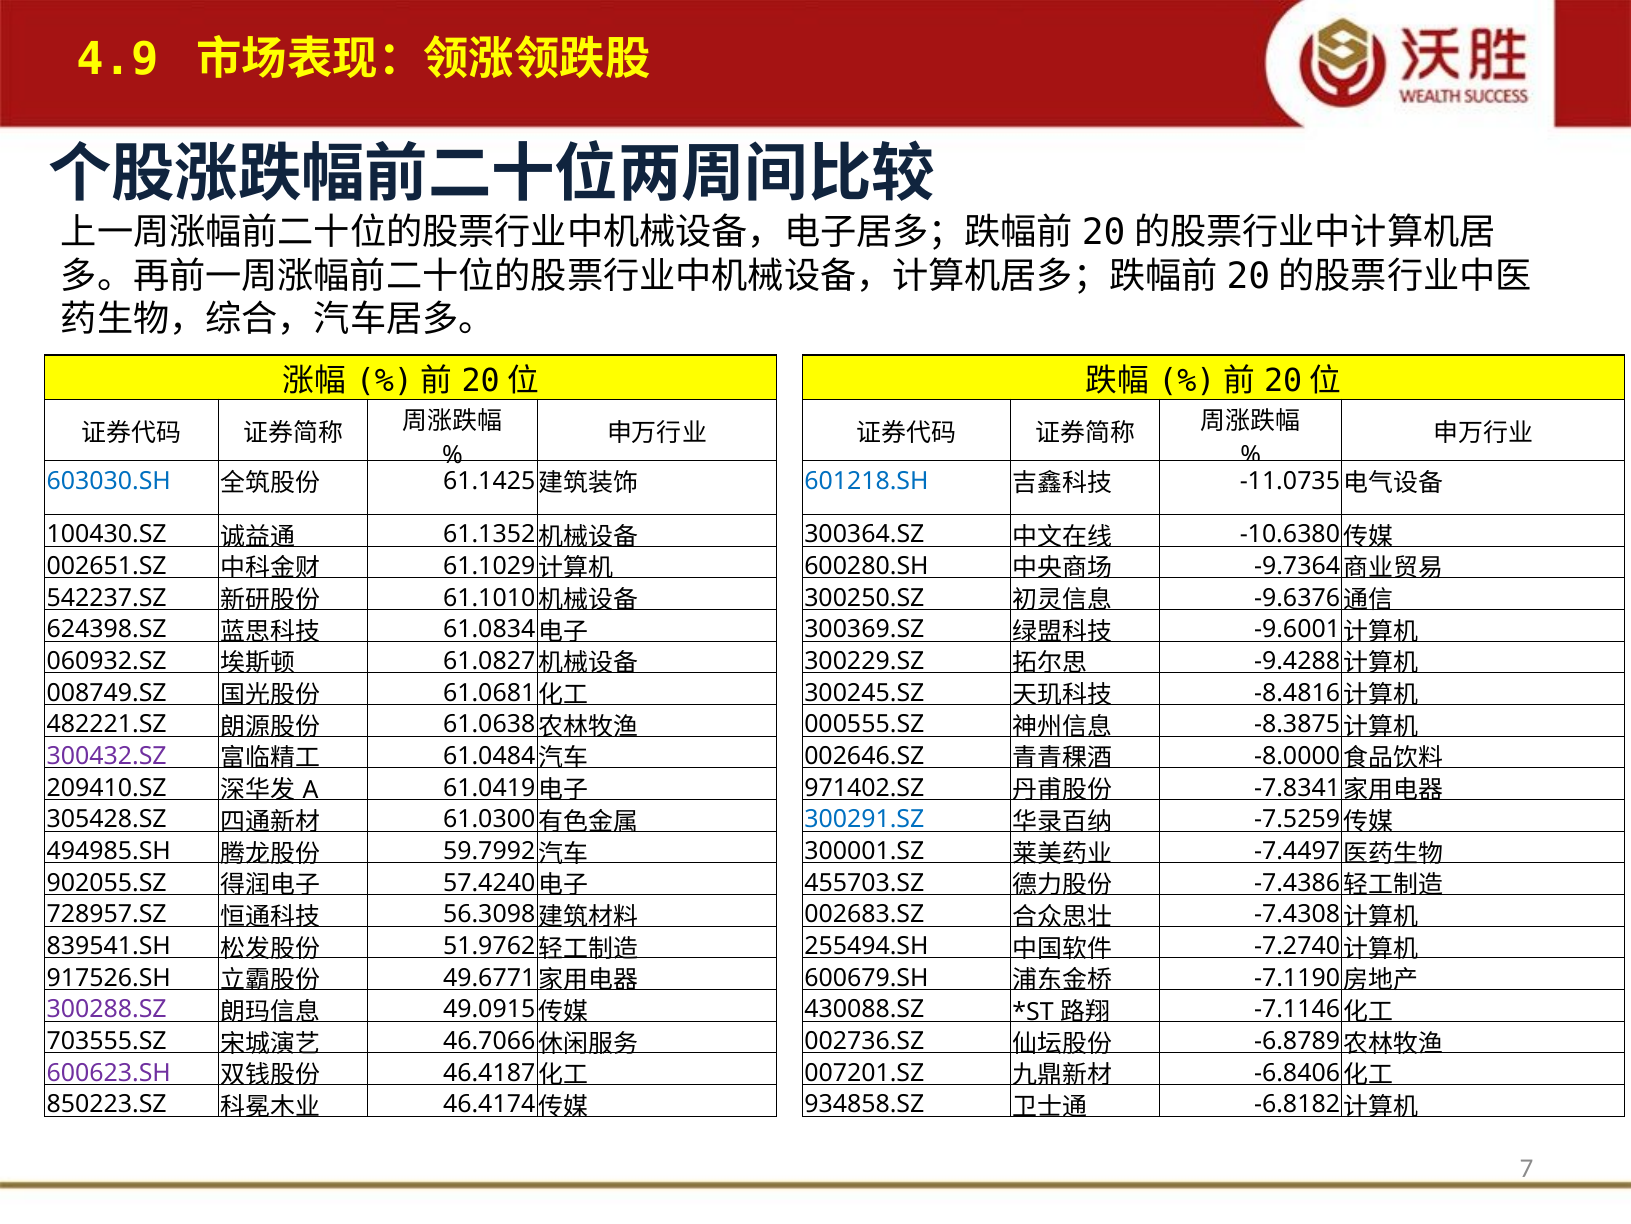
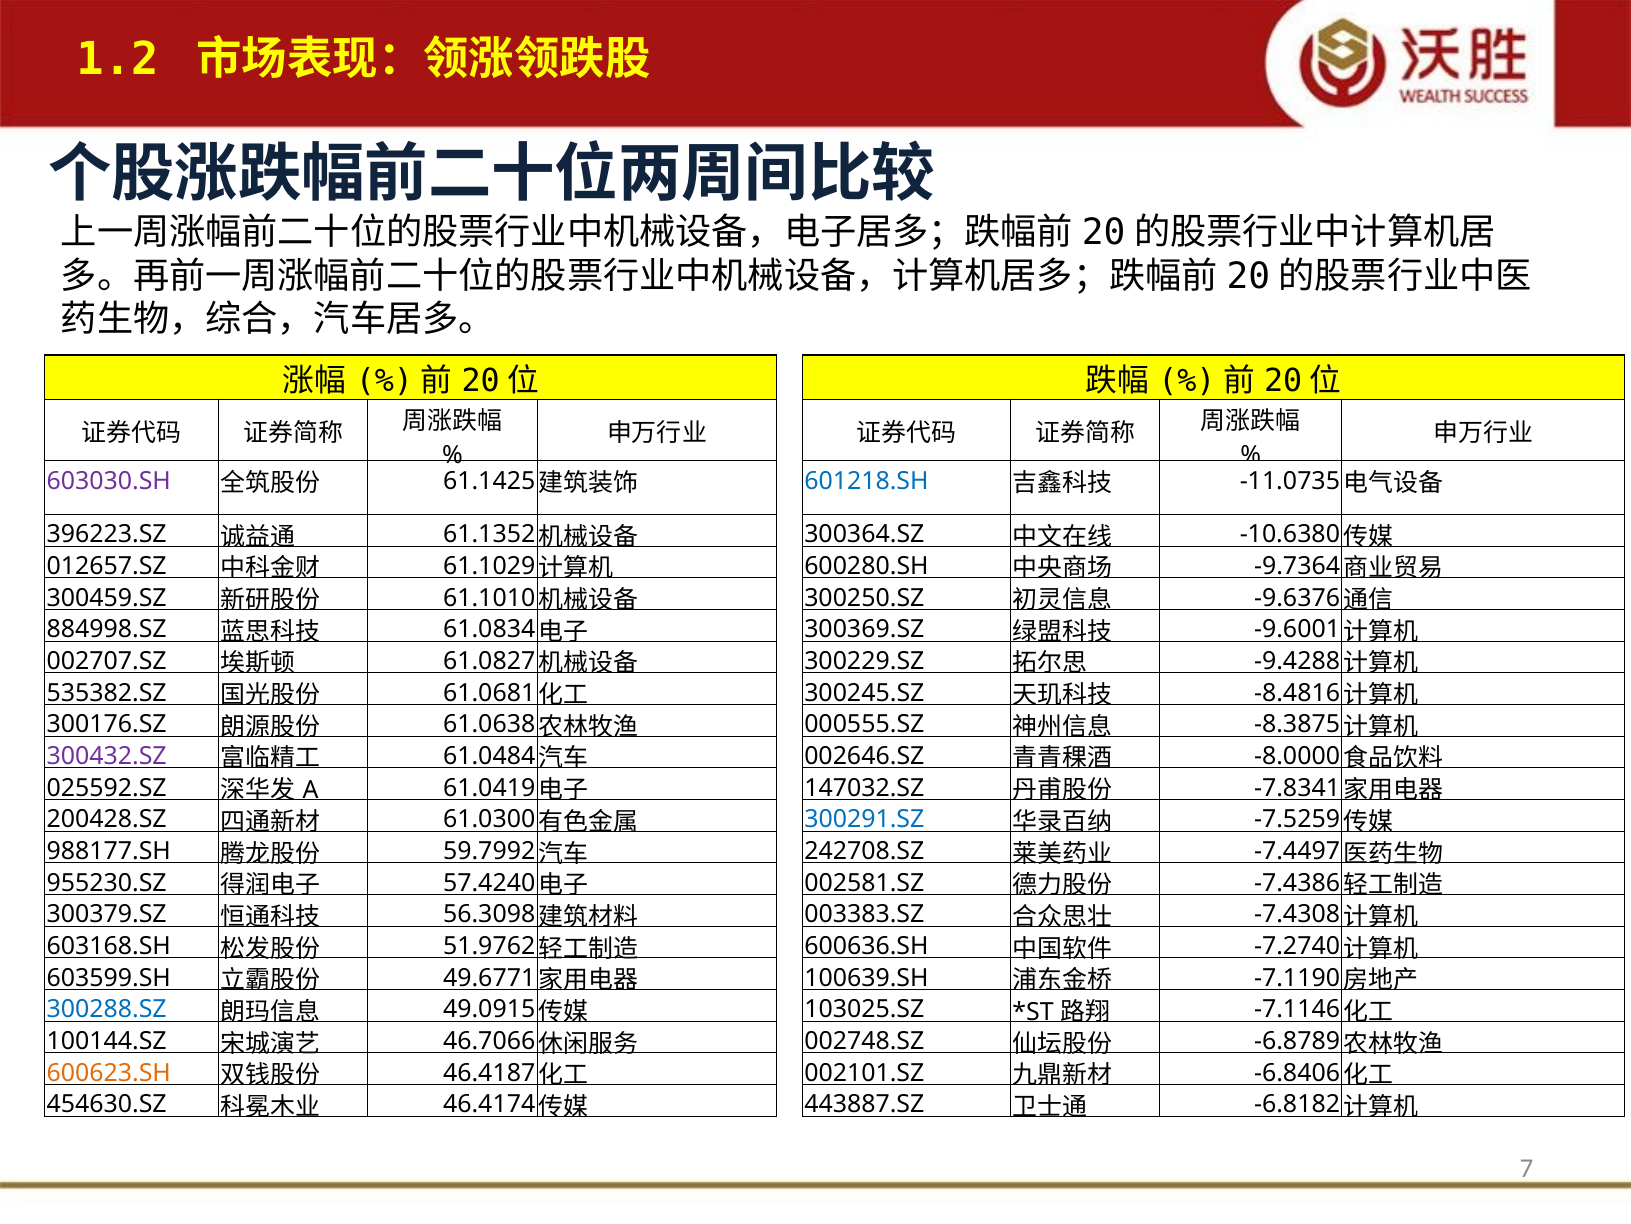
4.9: 4.9 -> 1.2
603030.SH colour: blue -> purple
100430.SZ: 100430.SZ -> 396223.SZ
002651.SZ: 002651.SZ -> 012657.SZ
542237.SZ: 542237.SZ -> 300459.SZ
624398.SZ: 624398.SZ -> 884998.SZ
060932.SZ: 060932.SZ -> 002707.SZ
008749.SZ: 008749.SZ -> 535382.SZ
482221.SZ: 482221.SZ -> 300176.SZ
209410.SZ: 209410.SZ -> 025592.SZ
971402.SZ: 971402.SZ -> 147032.SZ
305428.SZ: 305428.SZ -> 200428.SZ
494985.SH: 494985.SH -> 988177.SH
300001.SZ: 300001.SZ -> 242708.SZ
902055.SZ: 902055.SZ -> 955230.SZ
455703.SZ: 455703.SZ -> 002581.SZ
728957.SZ: 728957.SZ -> 300379.SZ
002683.SZ: 002683.SZ -> 003383.SZ
839541.SH: 839541.SH -> 603168.SH
255494.SH: 255494.SH -> 600636.SH
917526.SH: 917526.SH -> 603599.SH
600679.SH: 600679.SH -> 100639.SH
300288.SZ colour: purple -> blue
430088.SZ: 430088.SZ -> 103025.SZ
703555.SZ: 703555.SZ -> 100144.SZ
002736.SZ: 002736.SZ -> 002748.SZ
600623.SH colour: purple -> orange
007201.SZ: 007201.SZ -> 002101.SZ
850223.SZ: 850223.SZ -> 454630.SZ
934858.SZ: 934858.SZ -> 443887.SZ
